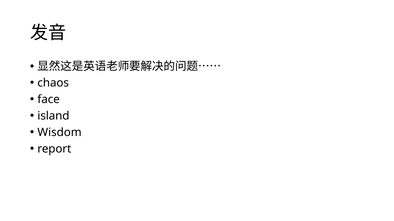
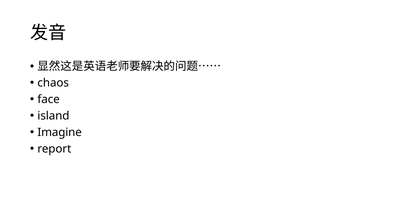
Wisdom: Wisdom -> Imagine
